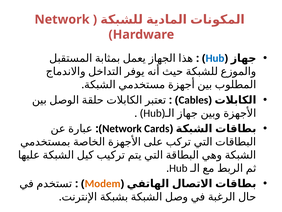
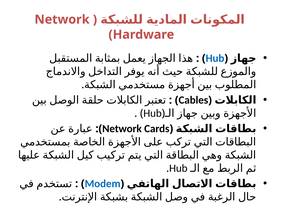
Modem colour: orange -> blue
